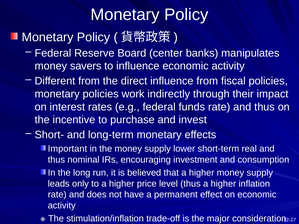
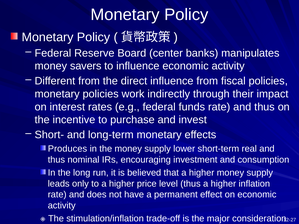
Important: Important -> Produces
